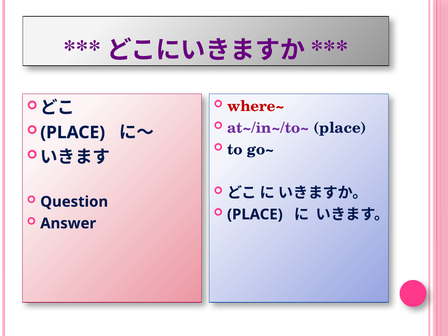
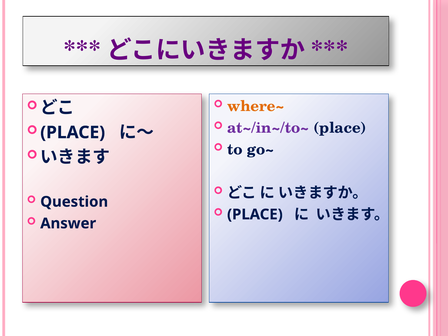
where~ colour: red -> orange
